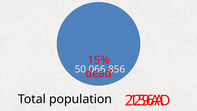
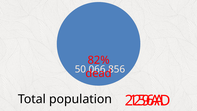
15%: 15% -> 82%
